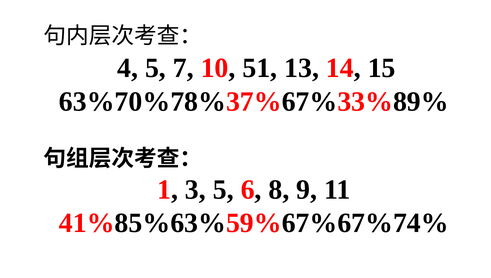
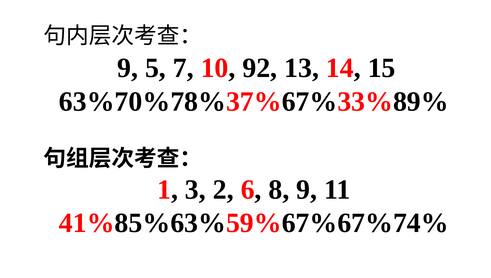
4 at (128, 68): 4 -> 9
51: 51 -> 92
3 5: 5 -> 2
